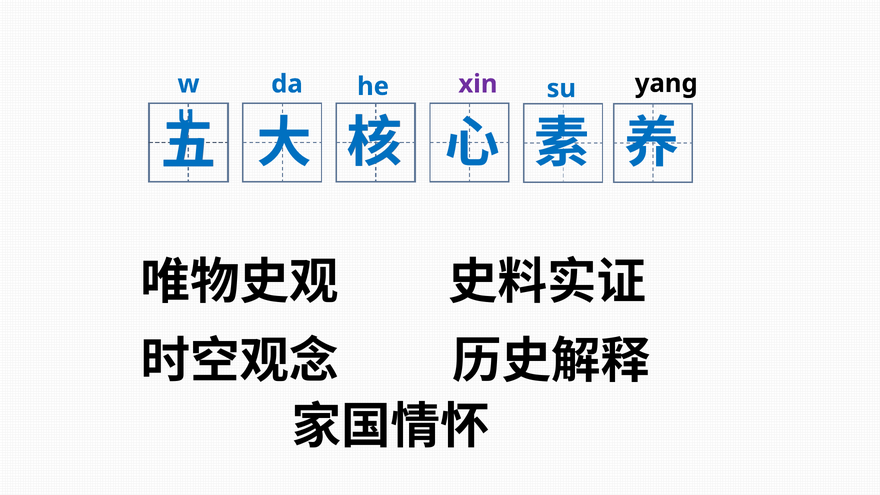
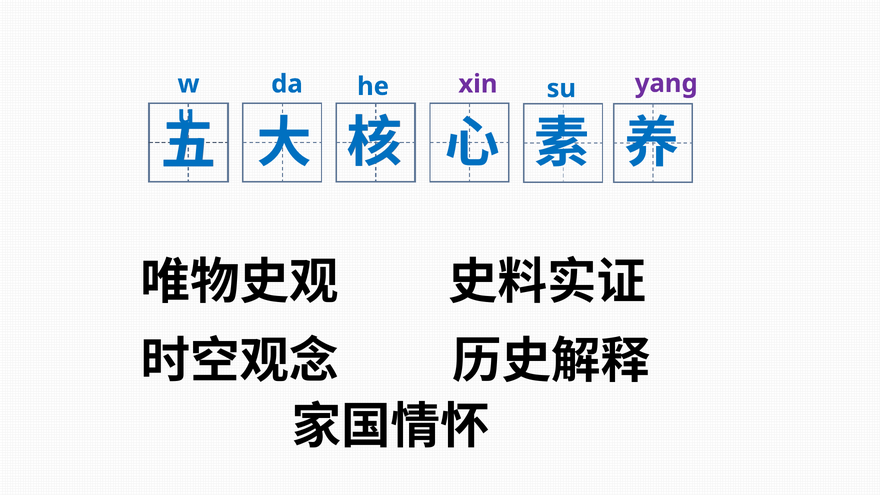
yang colour: black -> purple
